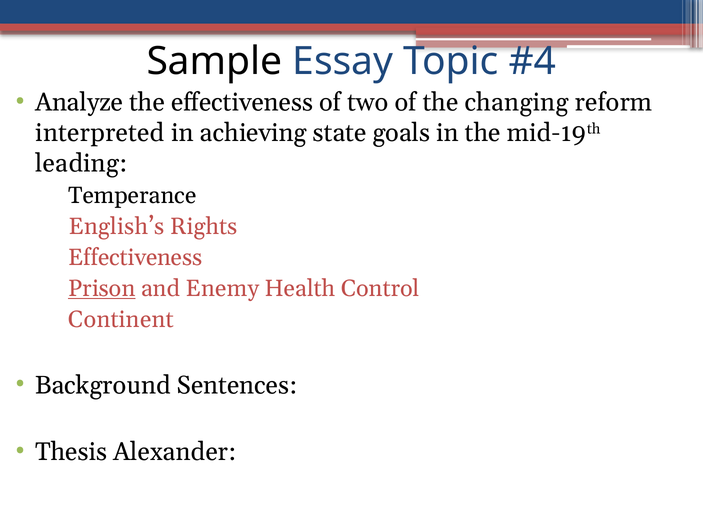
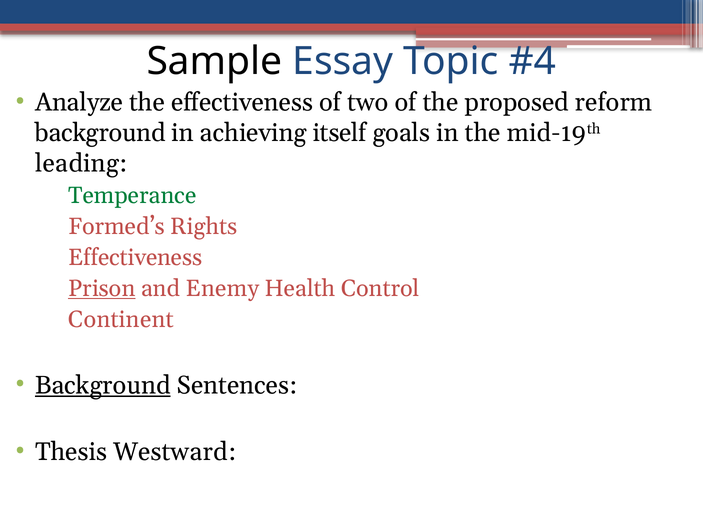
changing: changing -> proposed
interpreted at (100, 133): interpreted -> background
state: state -> itself
Temperance colour: black -> green
English’s: English’s -> Formed’s
Background at (103, 385) underline: none -> present
Alexander: Alexander -> Westward
